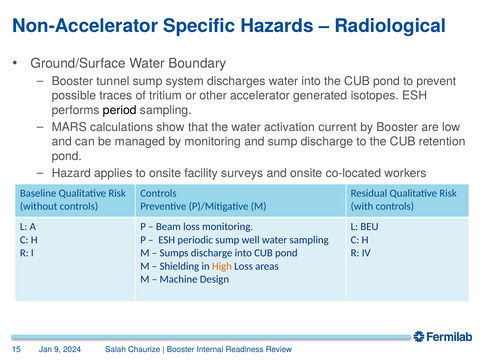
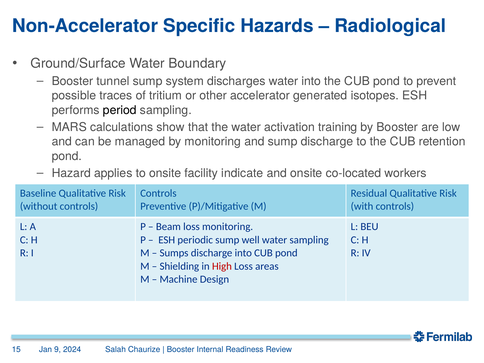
current: current -> training
surveys: surveys -> indicate
High colour: orange -> red
